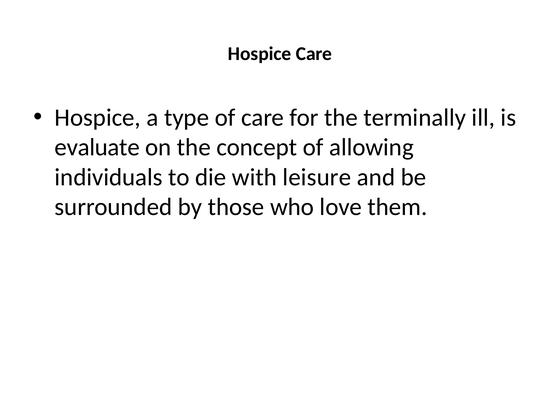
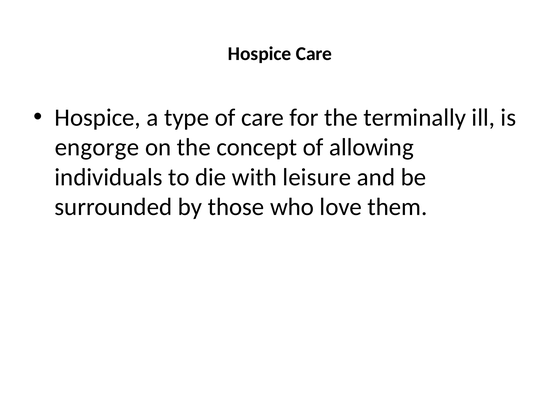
evaluate: evaluate -> engorge
